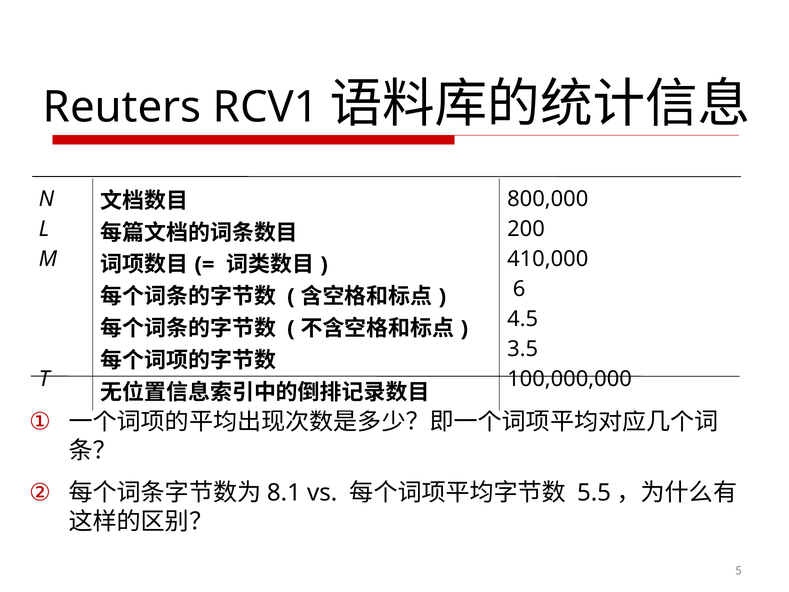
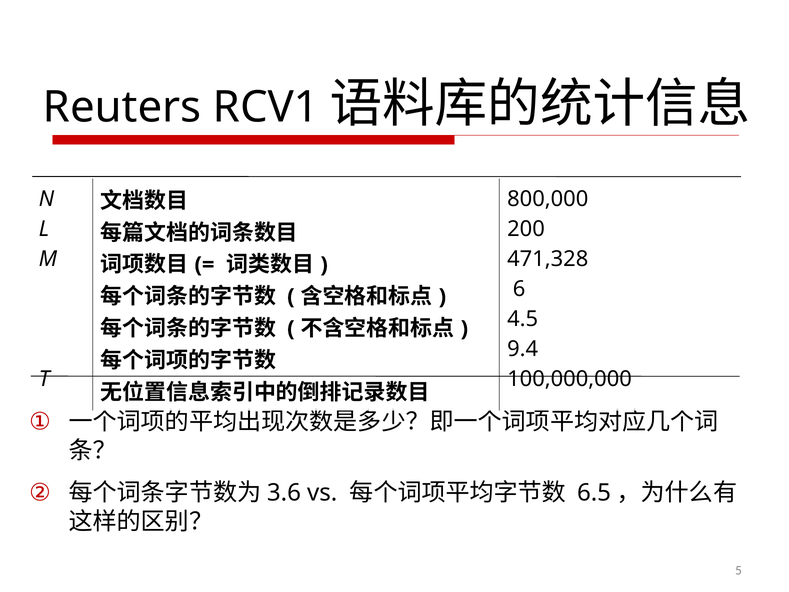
410,000: 410,000 -> 471,328
3.5: 3.5 -> 9.4
8.1: 8.1 -> 3.6
5.5: 5.5 -> 6.5
